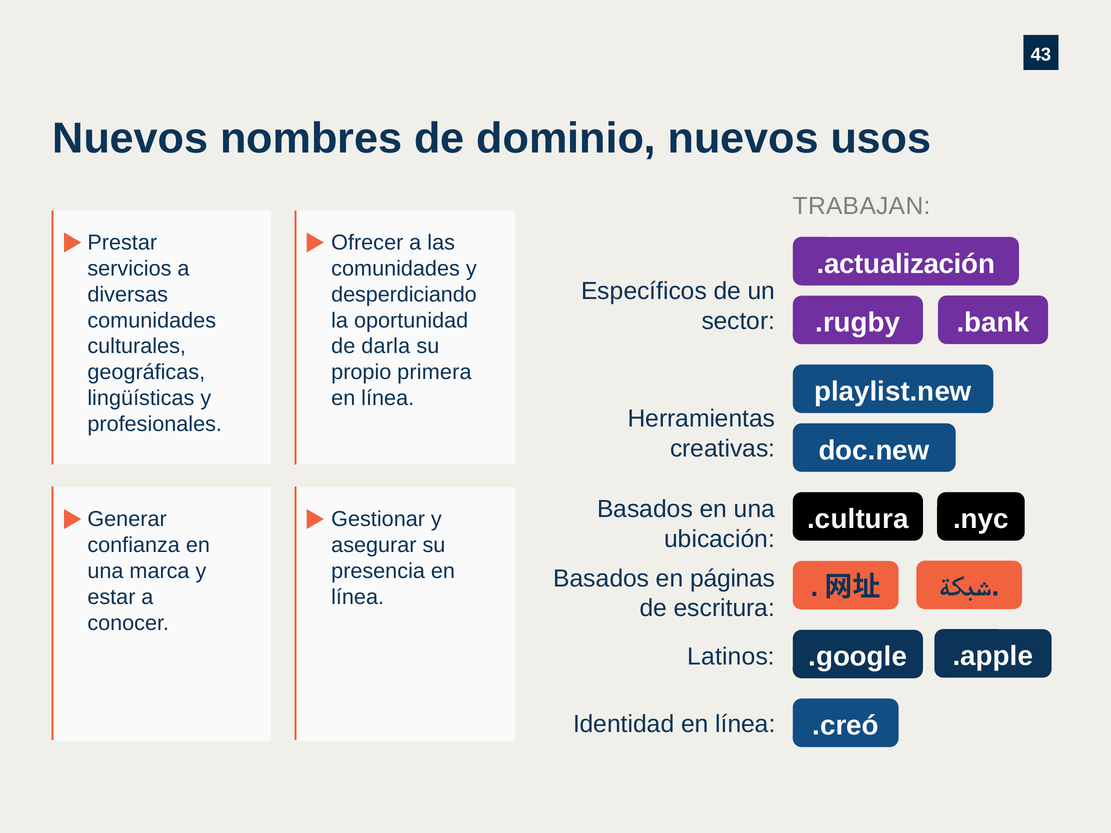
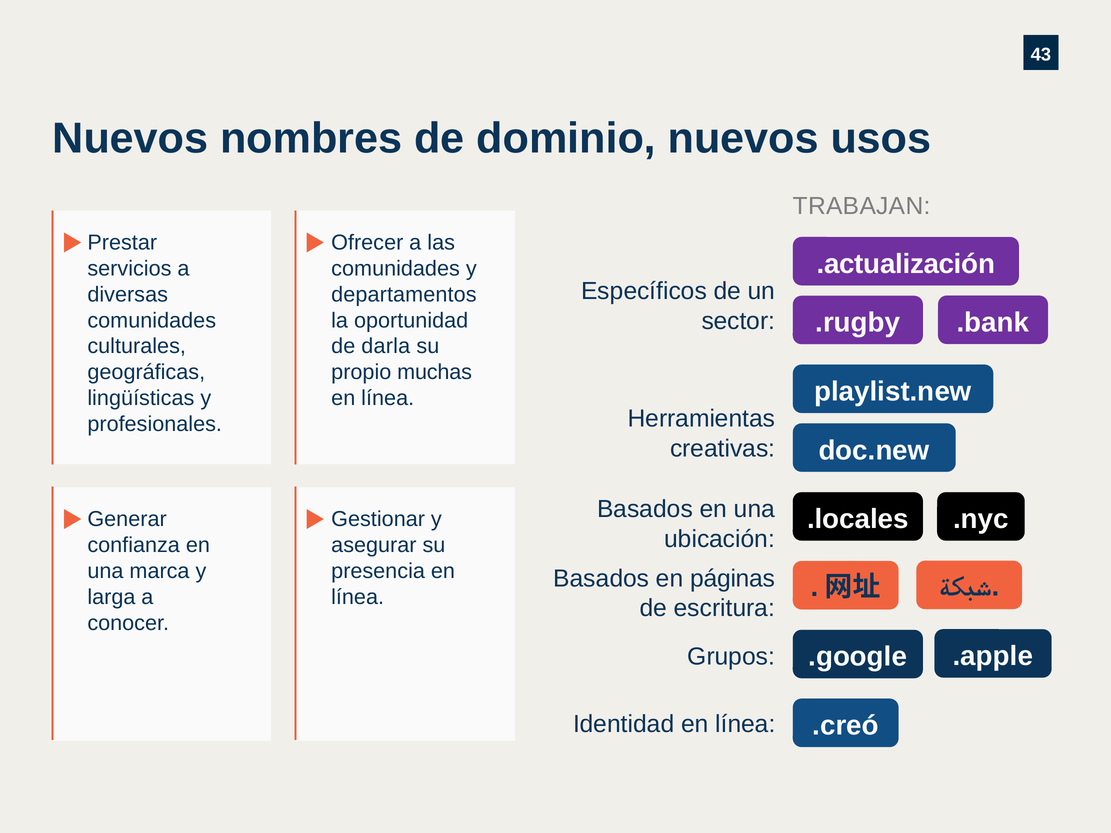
desperdiciando: desperdiciando -> departamentos
primera: primera -> muchas
.cultura: .cultura -> .locales
estar: estar -> larga
Latinos: Latinos -> Grupos
